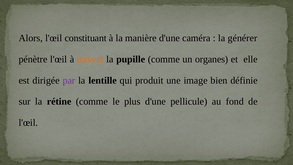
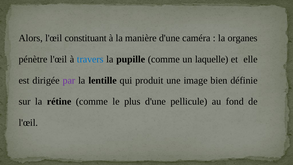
générer: générer -> organes
travers colour: orange -> blue
organes: organes -> laquelle
